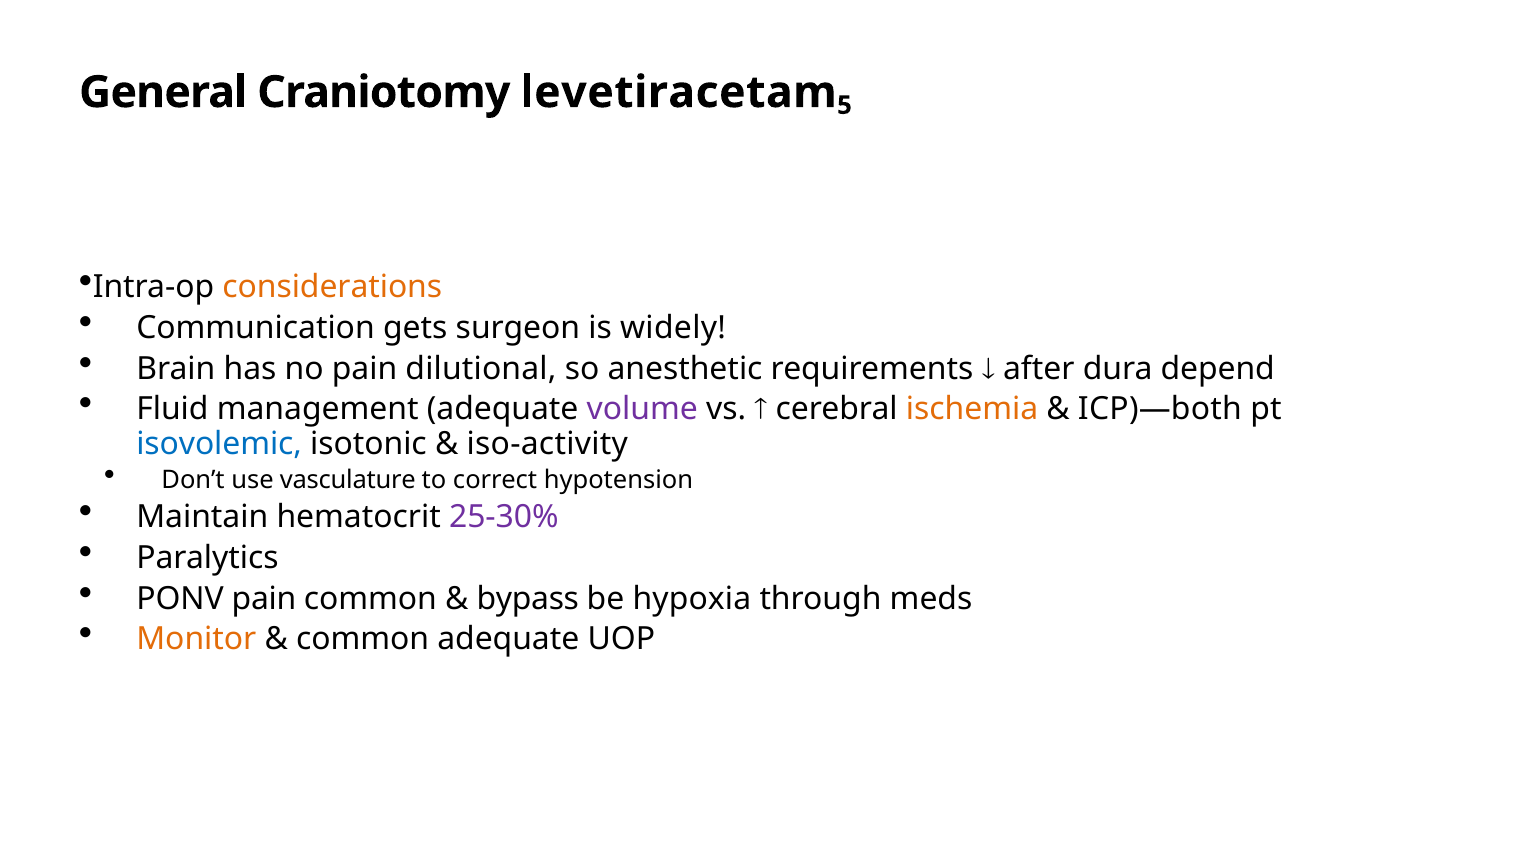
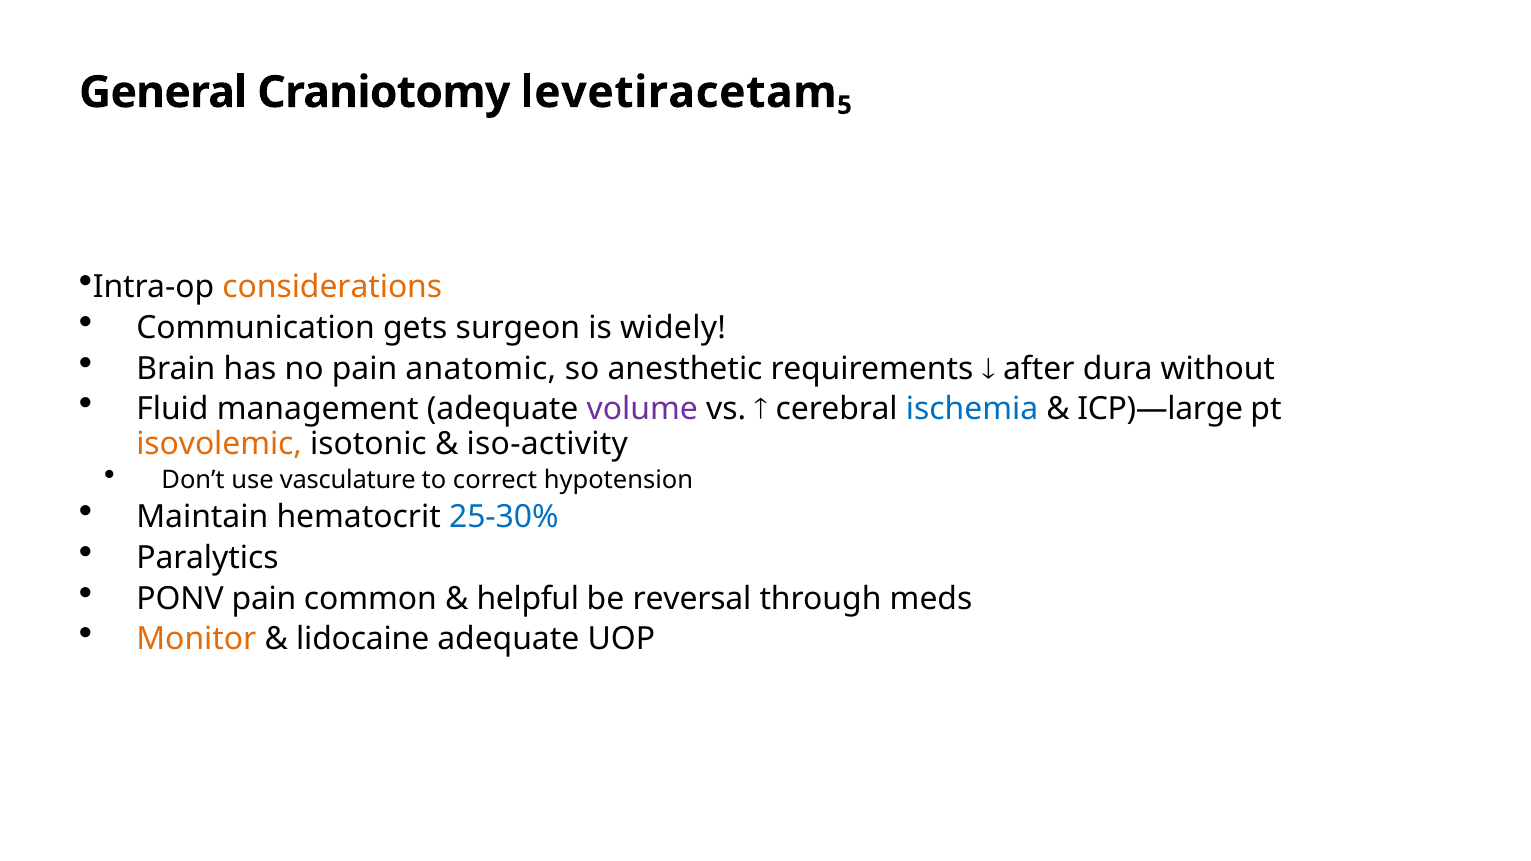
dilutional: dilutional -> anatomic
depend: depend -> without
ischemia colour: orange -> blue
ICP)—both: ICP)—both -> ICP)—large
isovolemic colour: blue -> orange
25-30% colour: purple -> blue
bypass: bypass -> helpful
hypoxia: hypoxia -> reversal
common at (363, 640): common -> lidocaine
